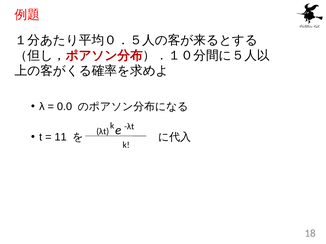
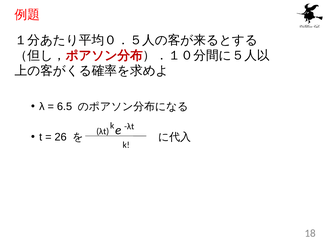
0.0: 0.0 -> 6.5
11: 11 -> 26
